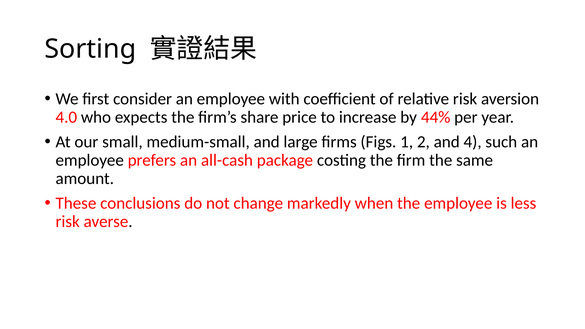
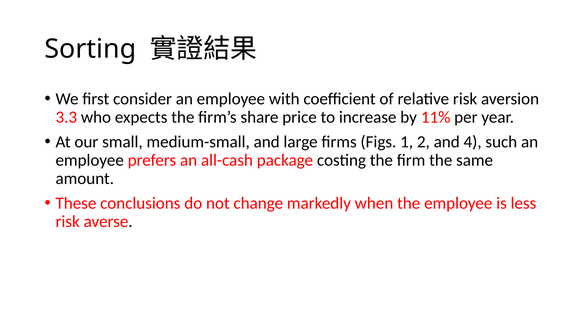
4.0: 4.0 -> 3.3
44%: 44% -> 11%
